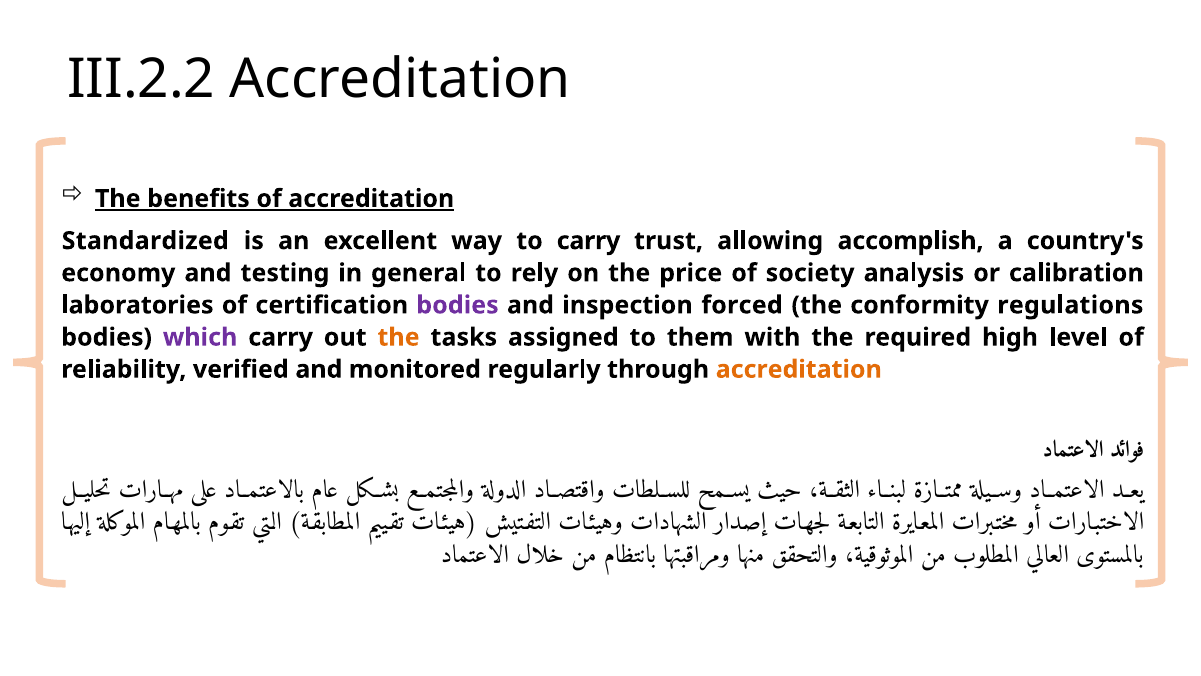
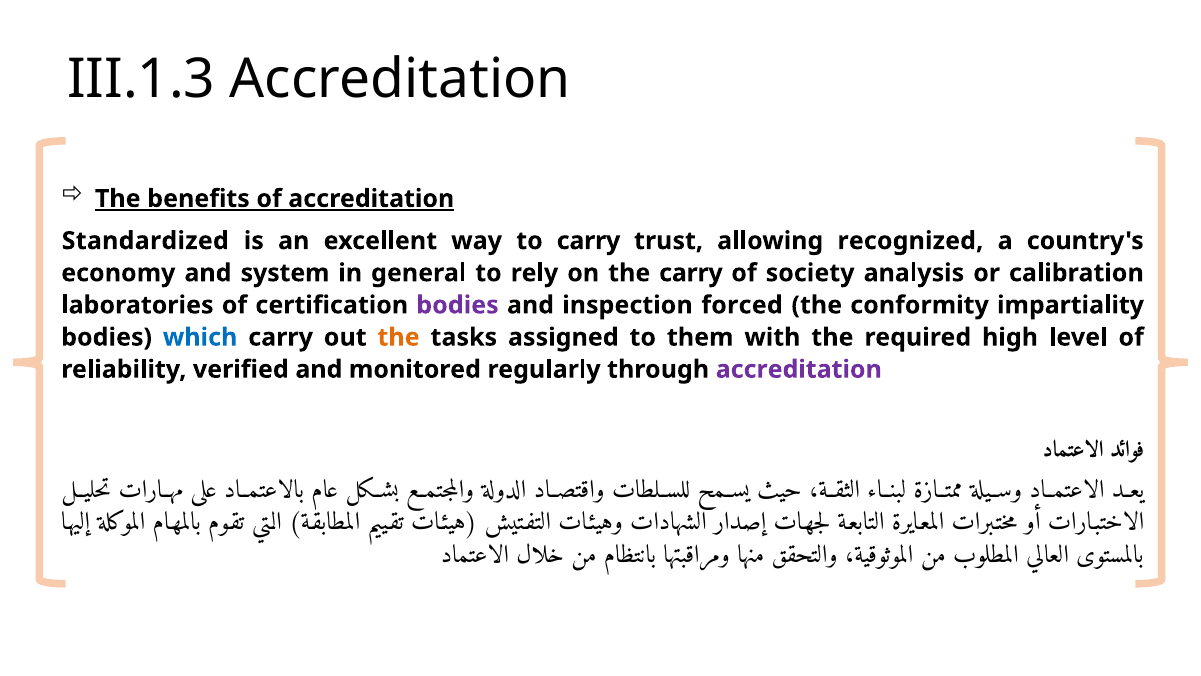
III.2.2: III.2.2 -> III.1.3
accomplish: accomplish -> recognized
testing: testing -> system
the price: price -> carry
regulations: regulations -> impartiality
which colour: purple -> blue
accreditation at (799, 369) colour: orange -> purple
